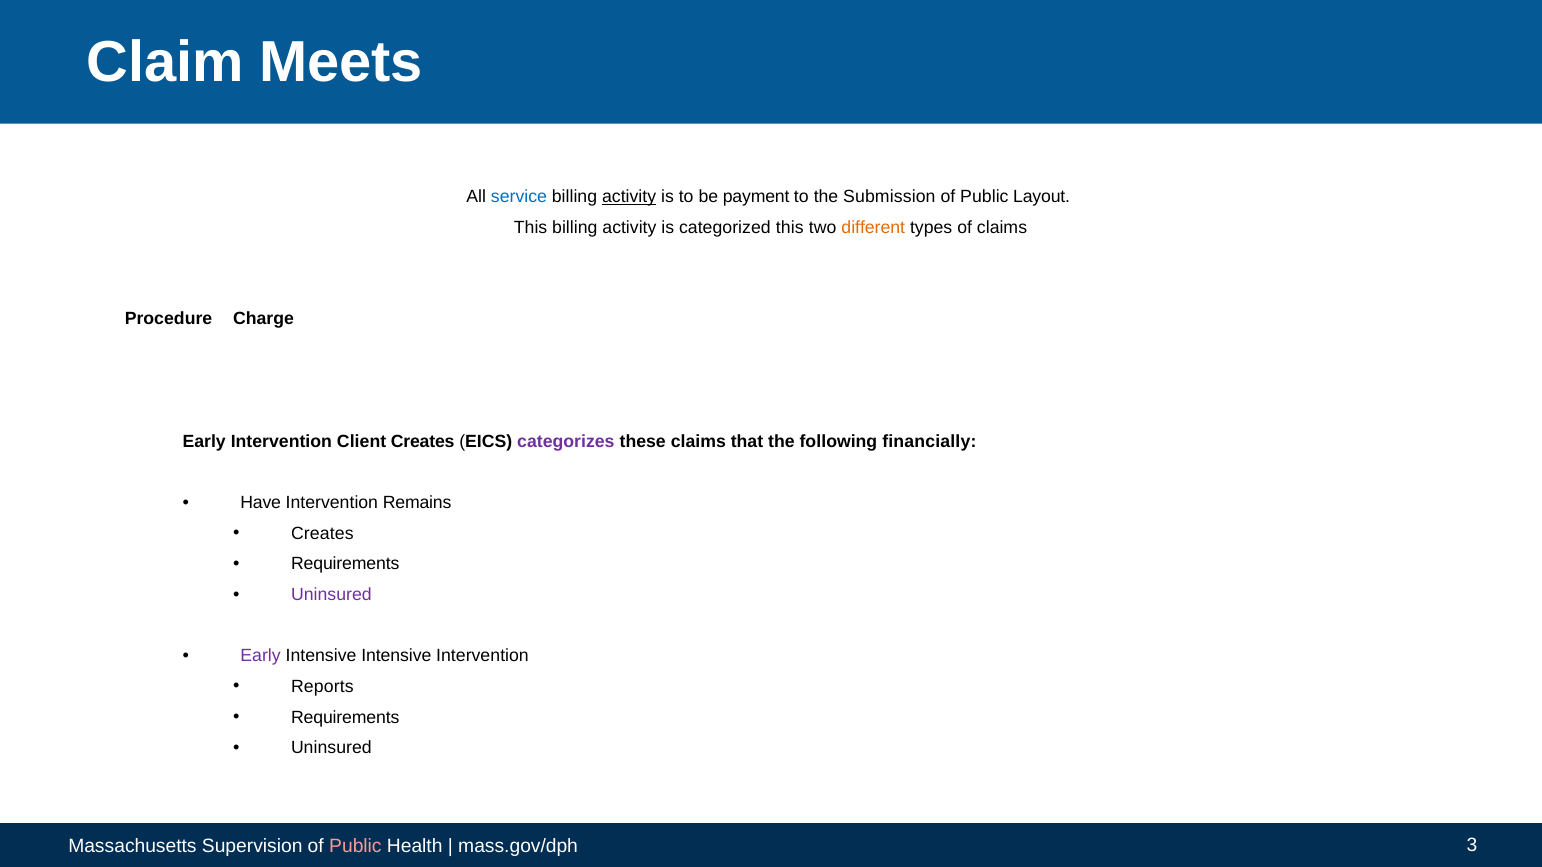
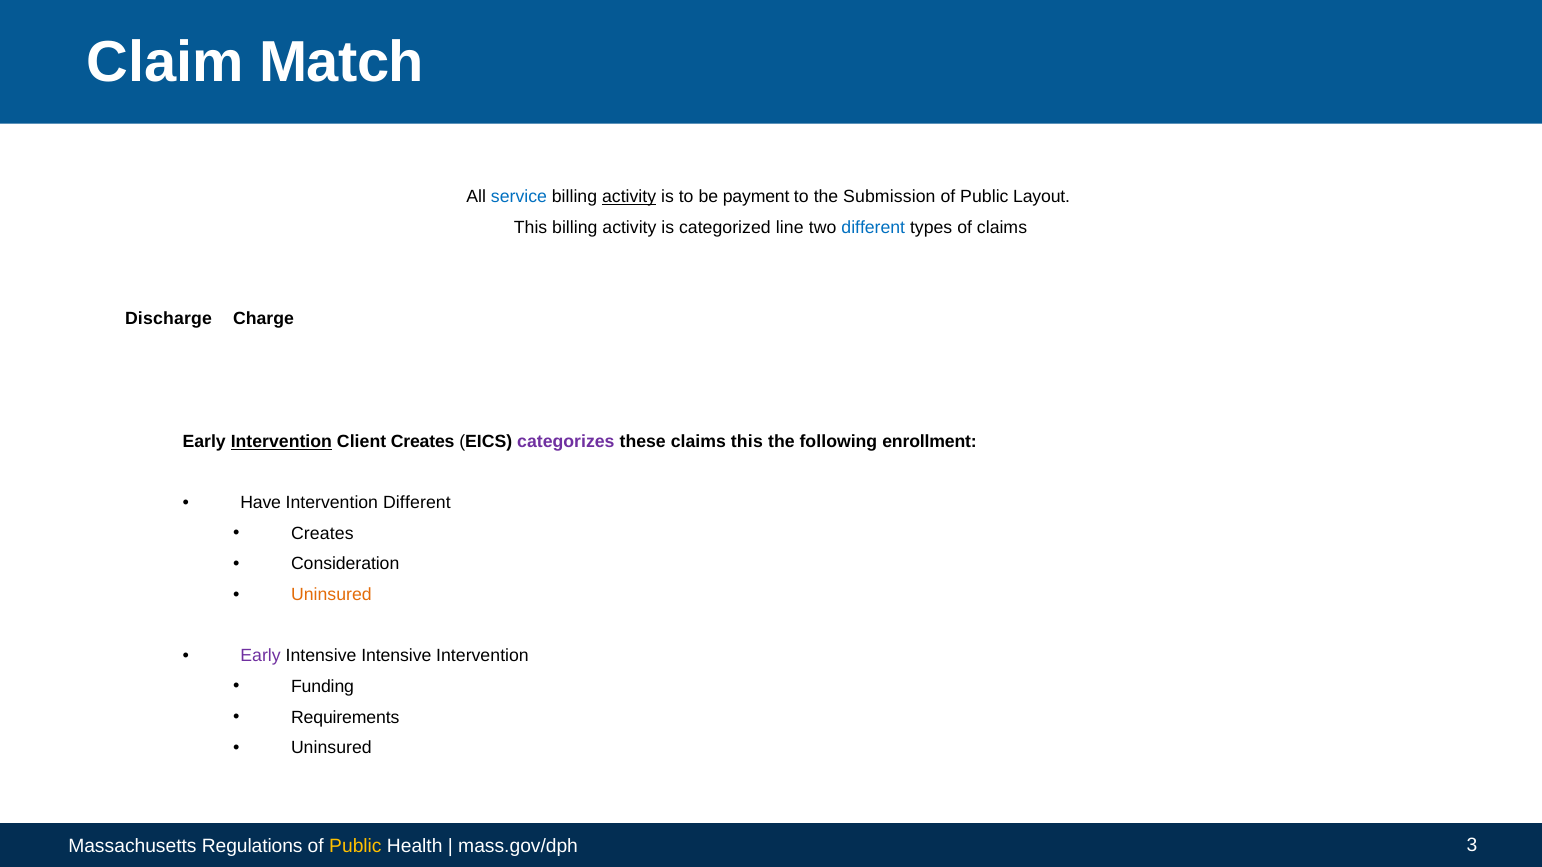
Meets: Meets -> Match
categorized this: this -> line
different at (873, 227) colour: orange -> blue
Procedure: Procedure -> Discharge
Intervention at (281, 442) underline: none -> present
claims that: that -> this
financially: financially -> enrollment
Intervention Remains: Remains -> Different
Requirements at (345, 564): Requirements -> Consideration
Uninsured at (331, 595) colour: purple -> orange
Reports: Reports -> Funding
Supervision: Supervision -> Regulations
Public at (355, 846) colour: pink -> yellow
